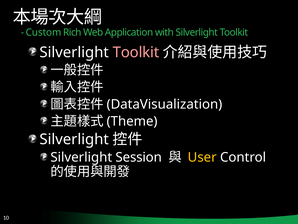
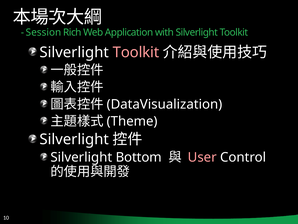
Custom: Custom -> Session
Session: Session -> Bottom
User colour: yellow -> pink
